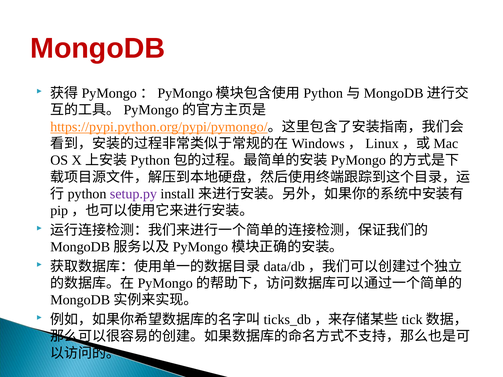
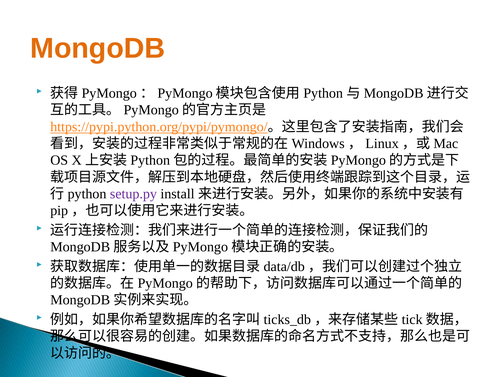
MongoDB colour: red -> orange
